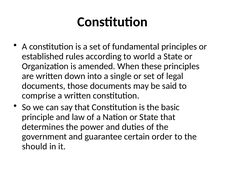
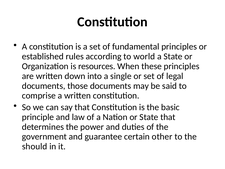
amended: amended -> resources
order: order -> other
